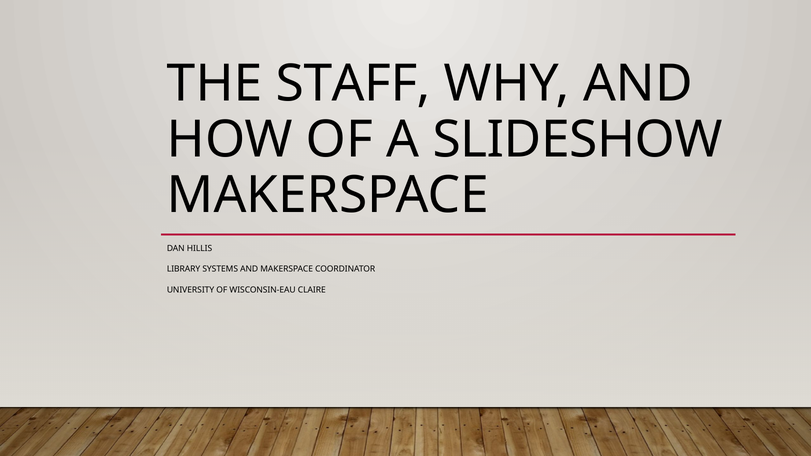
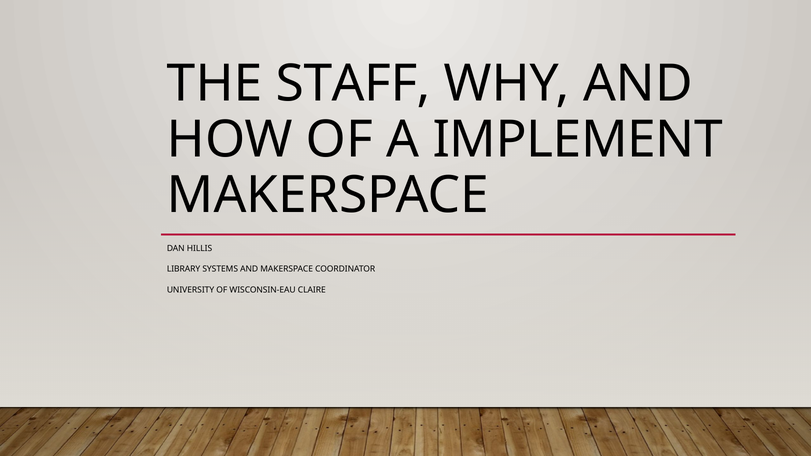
SLIDESHOW: SLIDESHOW -> IMPLEMENT
